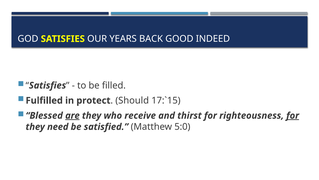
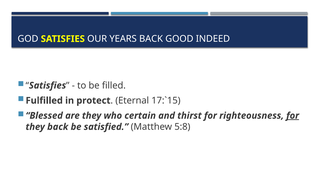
Should: Should -> Eternal
are underline: present -> none
receive: receive -> certain
they need: need -> back
5:0: 5:0 -> 5:8
